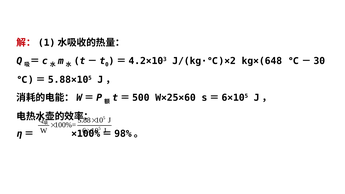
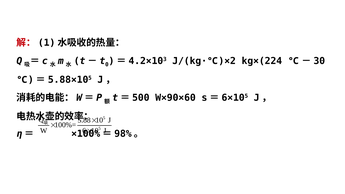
kg×(648: kg×(648 -> kg×(224
W×25×60: W×25×60 -> W×90×60
